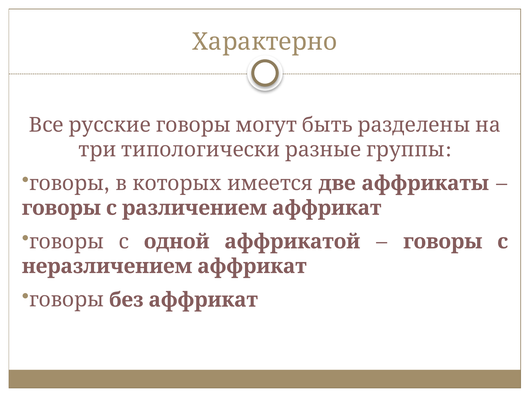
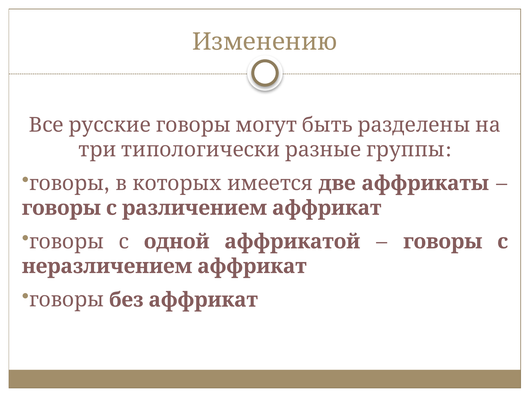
Характерно: Характерно -> Изменению
